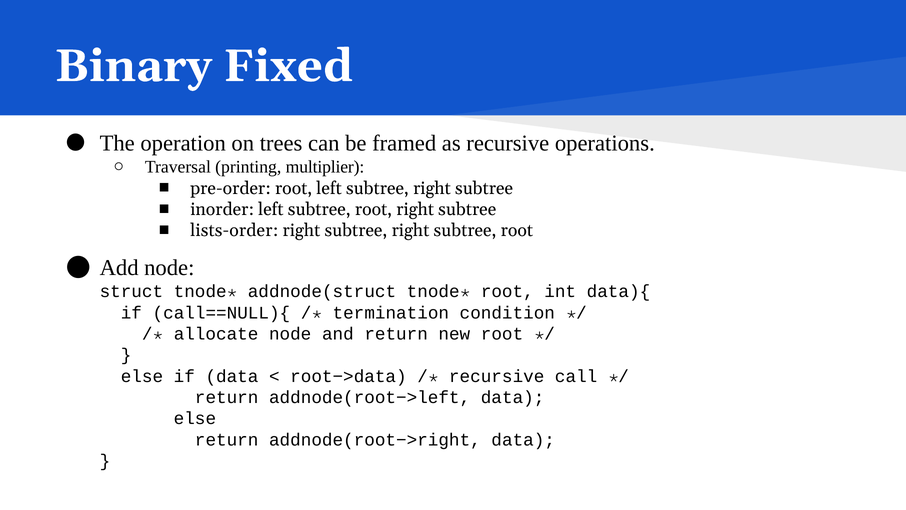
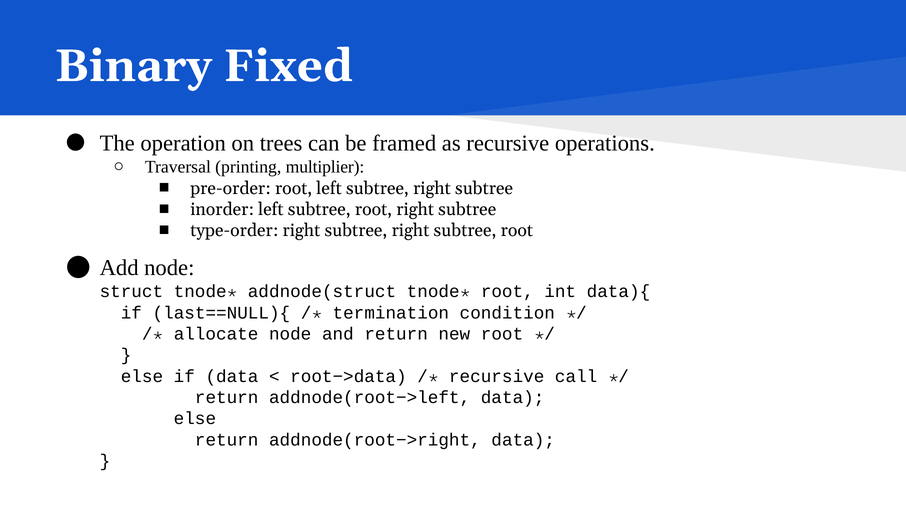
lists-order: lists-order -> type-order
call==NULL){: call==NULL){ -> last==NULL){
